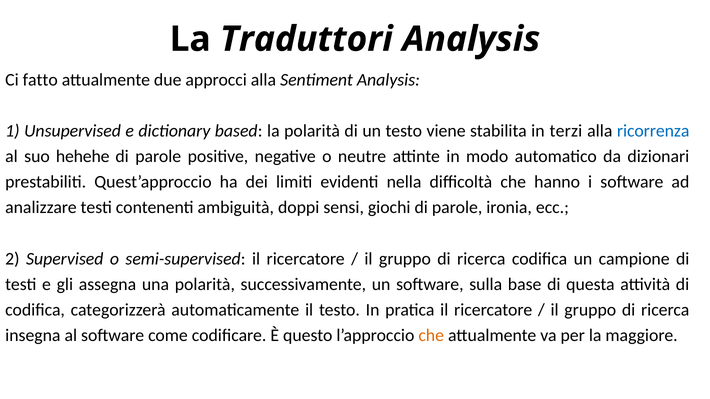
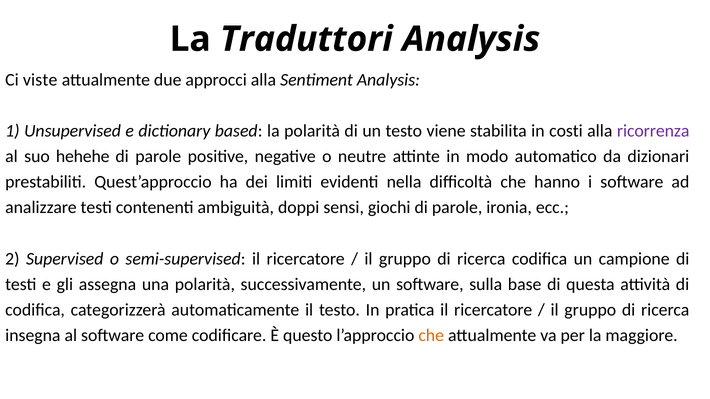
fatto: fatto -> viste
terzi: terzi -> costi
ricorrenza colour: blue -> purple
